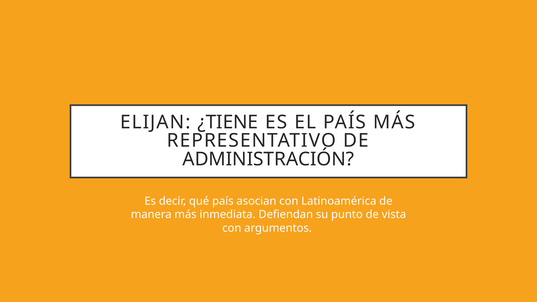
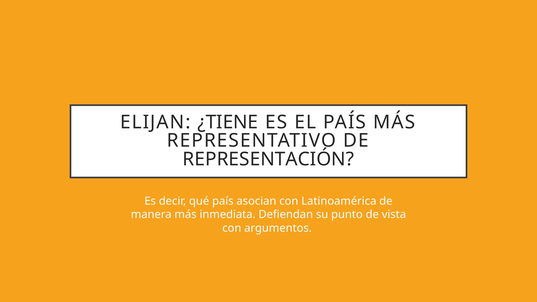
ADMINISTRACIÓN: ADMINISTRACIÓN -> REPRESENTACIÓN
